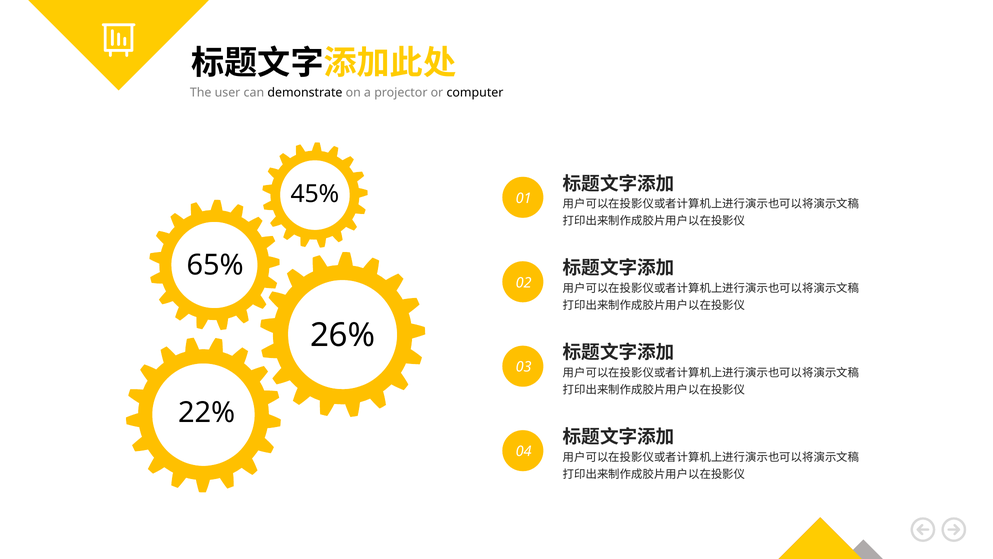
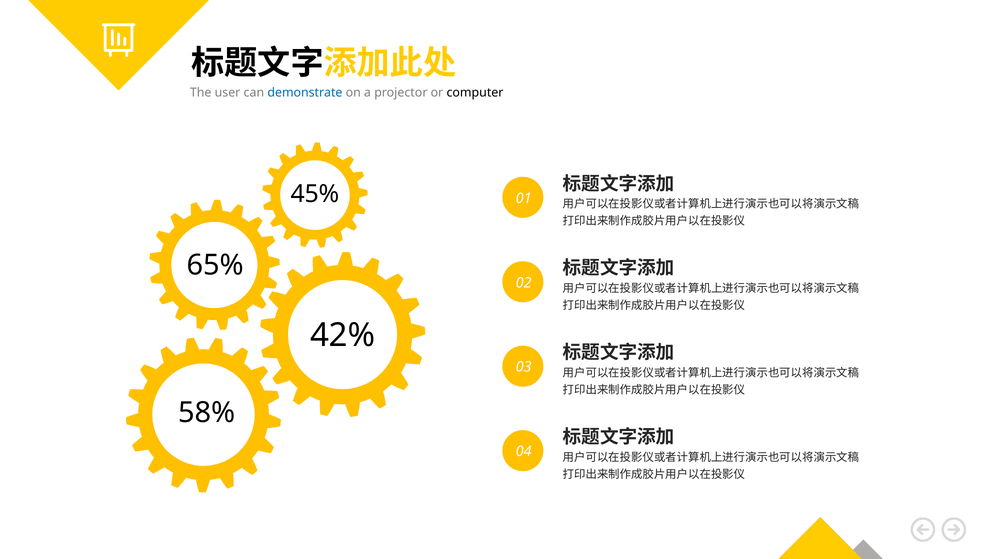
demonstrate colour: black -> blue
26%: 26% -> 42%
22%: 22% -> 58%
